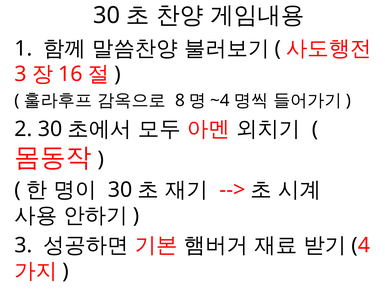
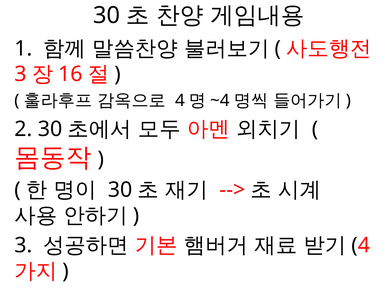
8 at (180, 100): 8 -> 4
